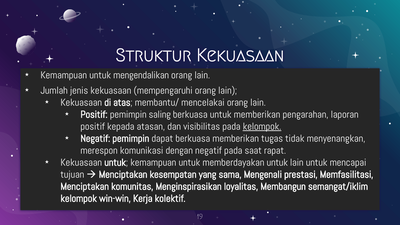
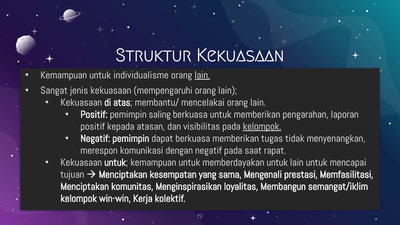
mengendalikan: mengendalikan -> individualisme
lain at (202, 75) underline: none -> present
Jumlah: Jumlah -> Sangat
